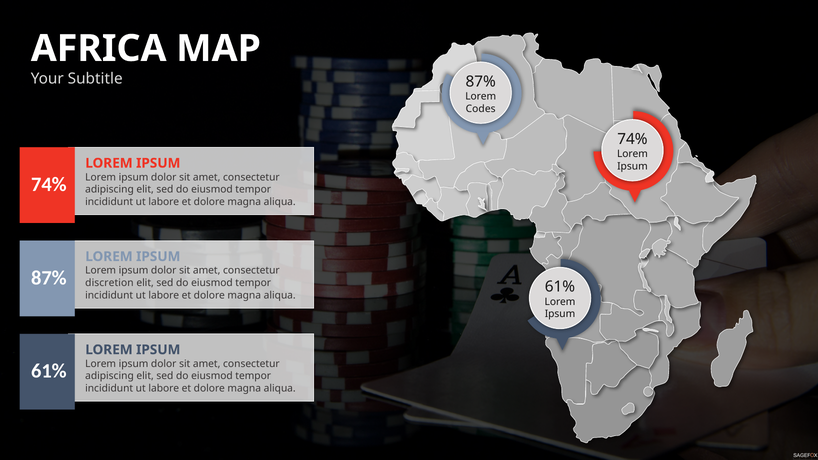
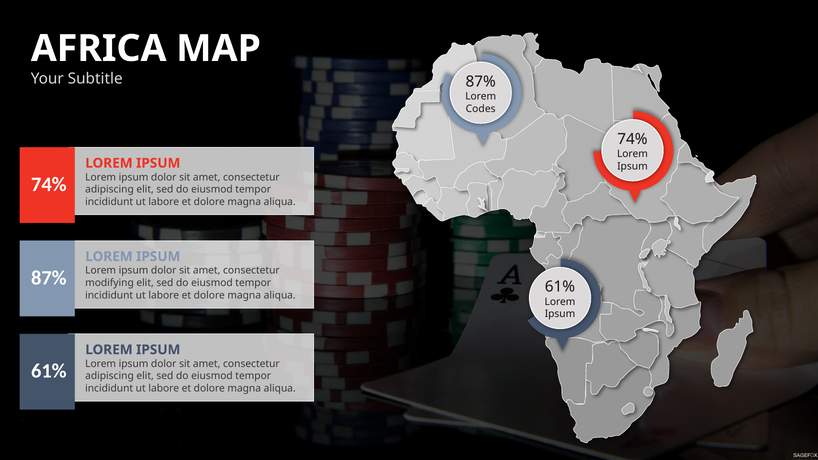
discretion: discretion -> modifying
